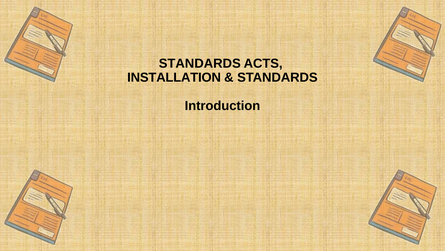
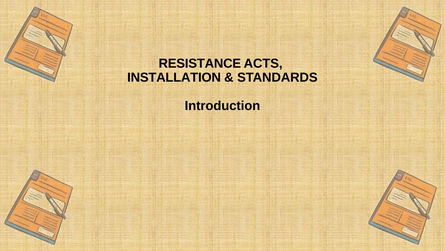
STANDARDS at (200, 63): STANDARDS -> RESISTANCE
